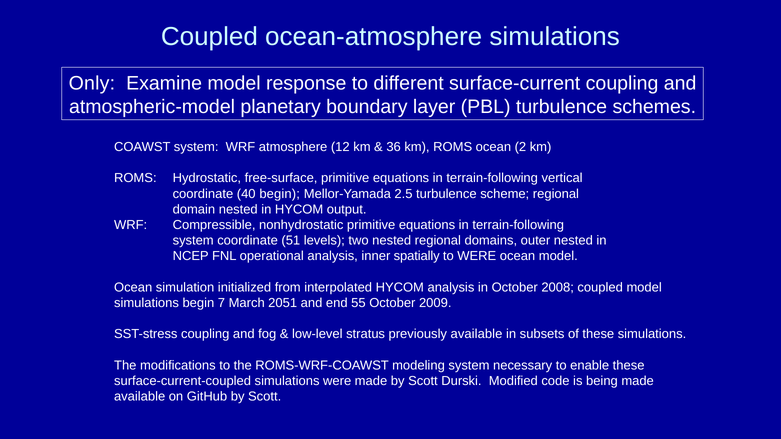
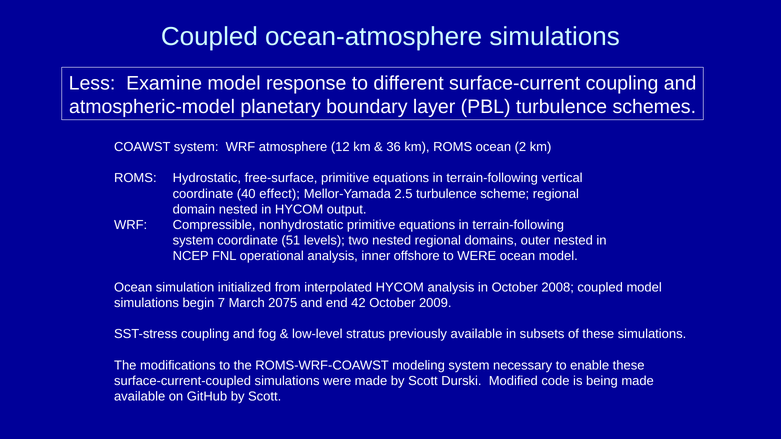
Only: Only -> Less
40 begin: begin -> effect
spatially: spatially -> offshore
2051: 2051 -> 2075
55: 55 -> 42
